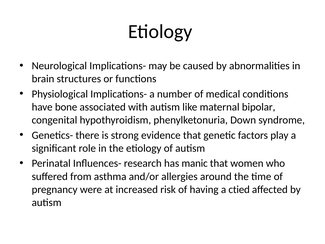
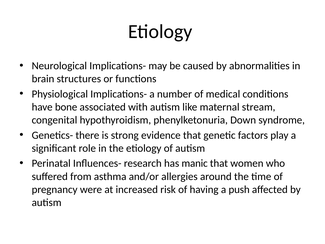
bipolar: bipolar -> stream
ctied: ctied -> push
